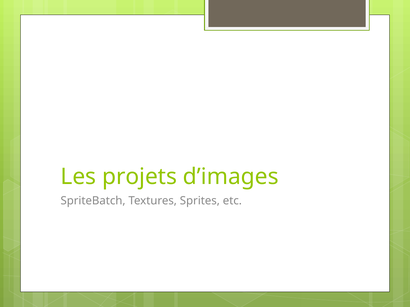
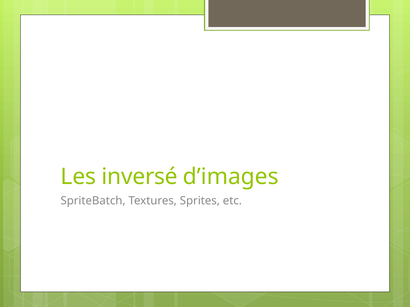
projets: projets -> inversé
